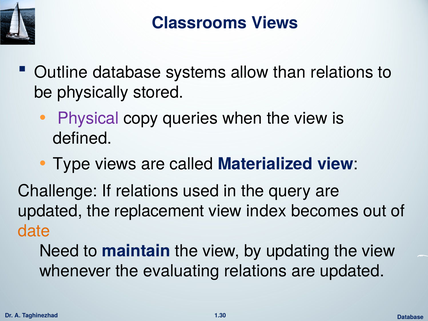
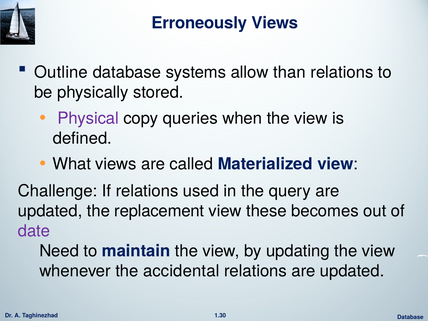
Classrooms: Classrooms -> Erroneously
Type: Type -> What
index: index -> these
date colour: orange -> purple
evaluating: evaluating -> accidental
